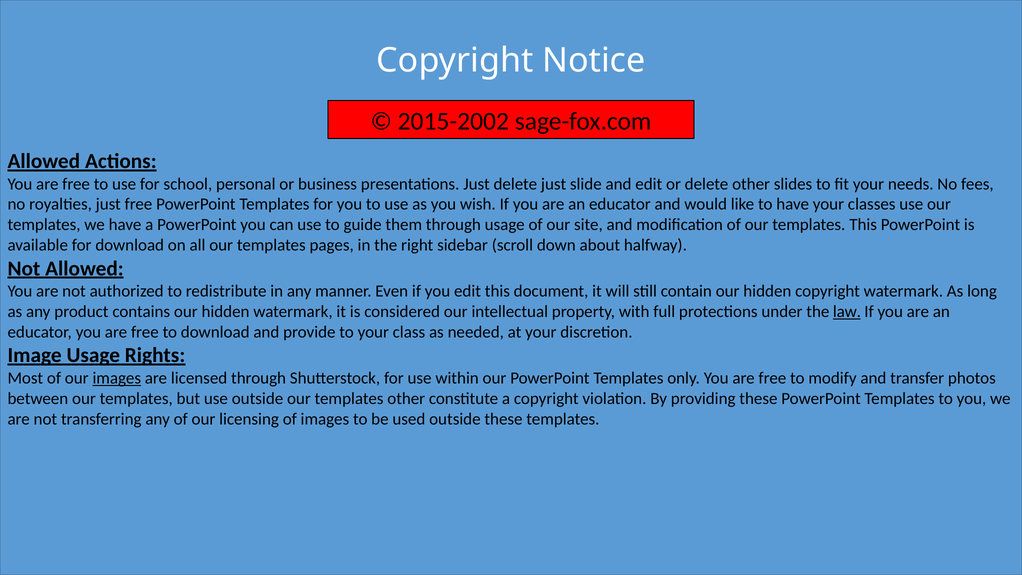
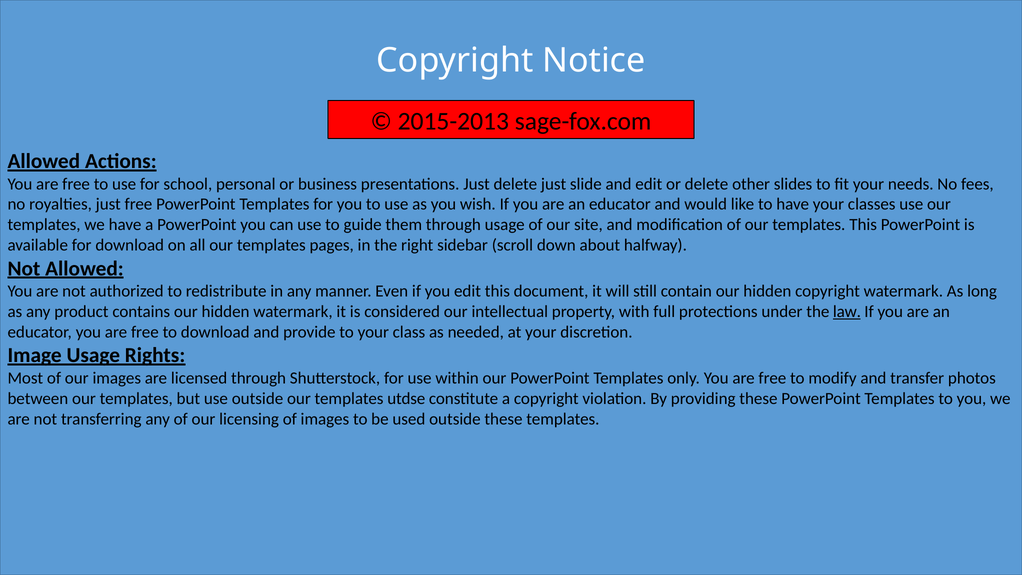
2015-2002: 2015-2002 -> 2015-2013
images at (117, 378) underline: present -> none
templates other: other -> utdse
